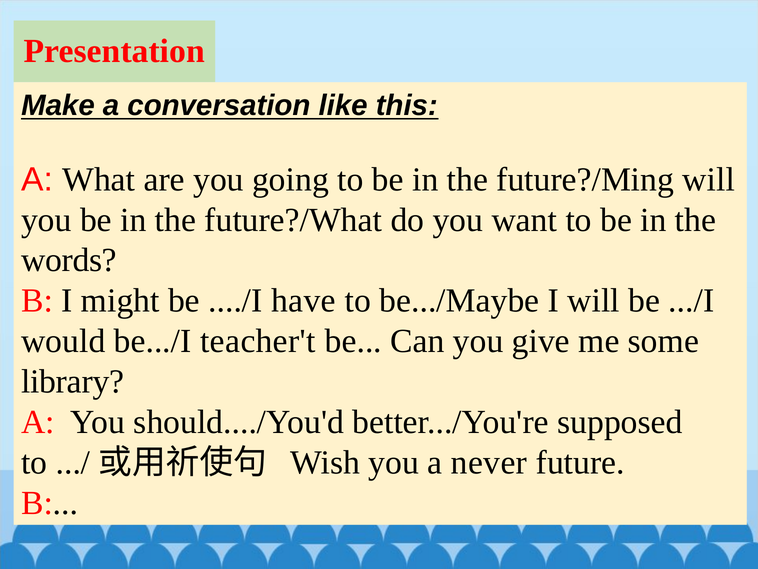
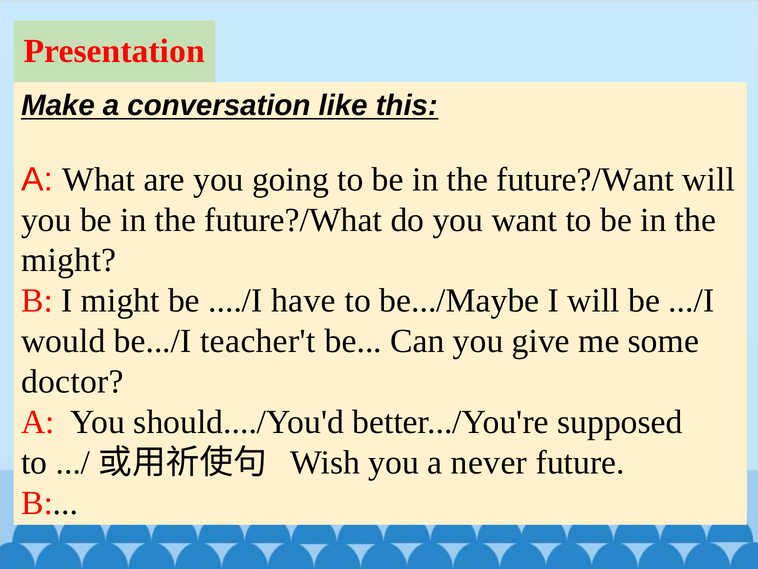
future?/Ming: future?/Ming -> future?/Want
words at (69, 260): words -> might
library: library -> doctor
